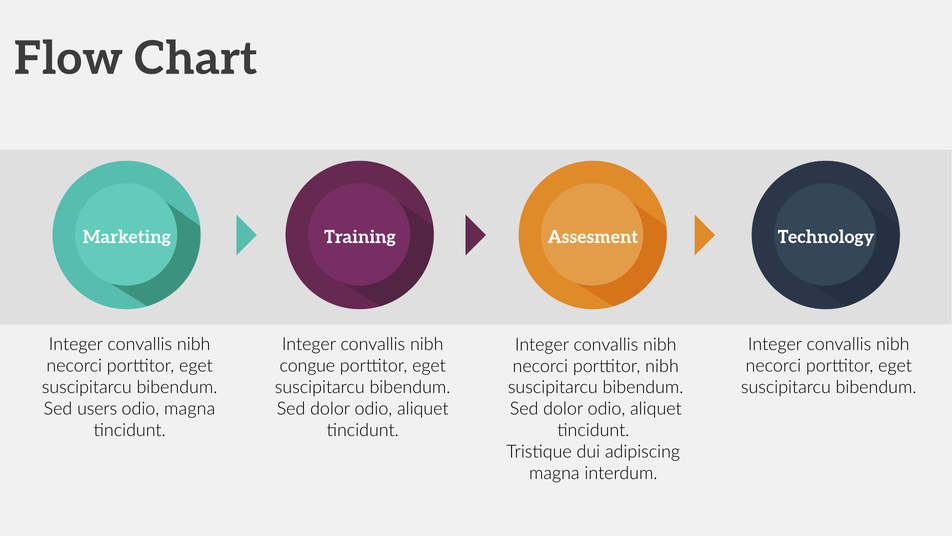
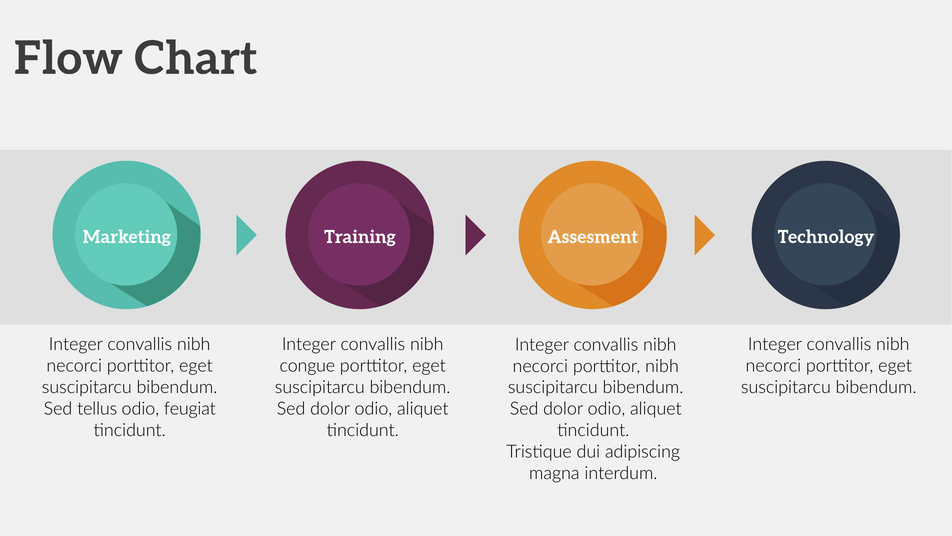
users: users -> tellus
odio magna: magna -> feugiat
